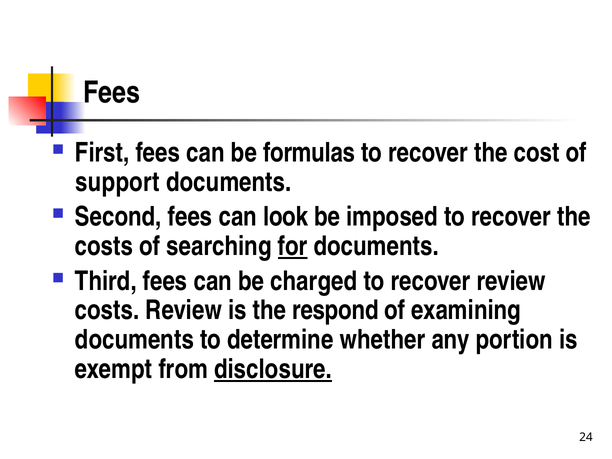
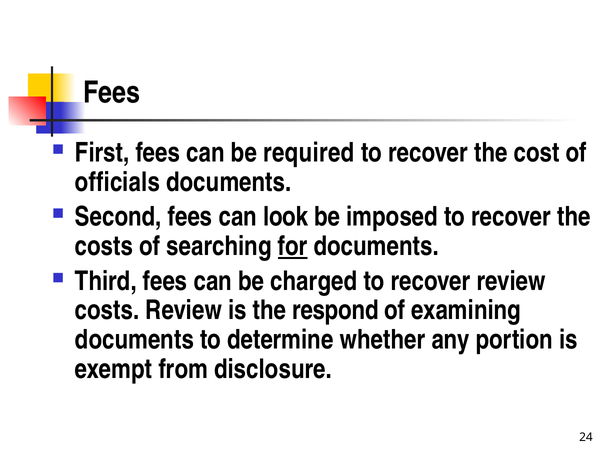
formulas: formulas -> required
support: support -> officials
disclosure underline: present -> none
